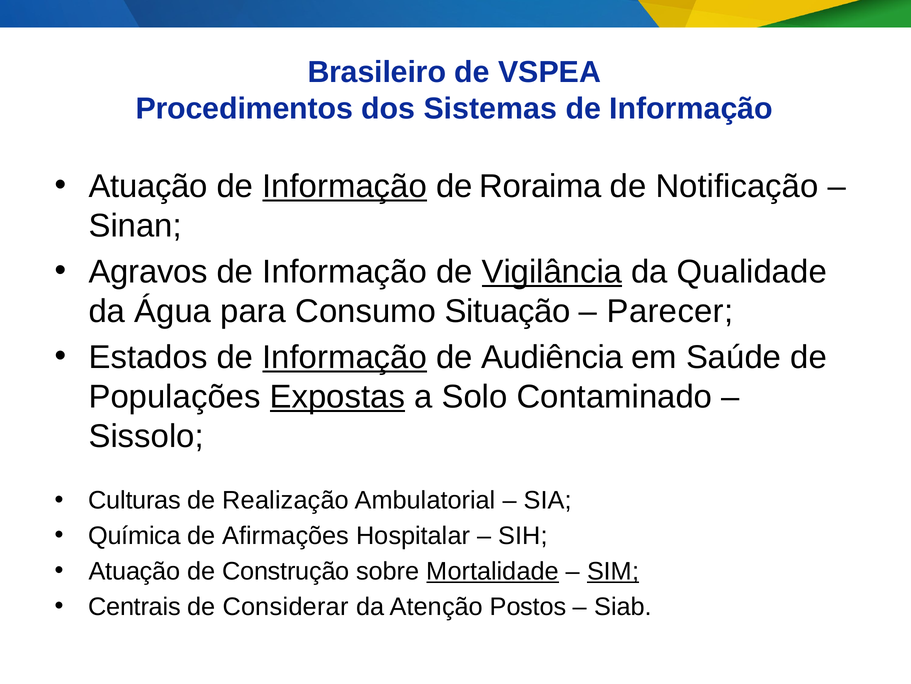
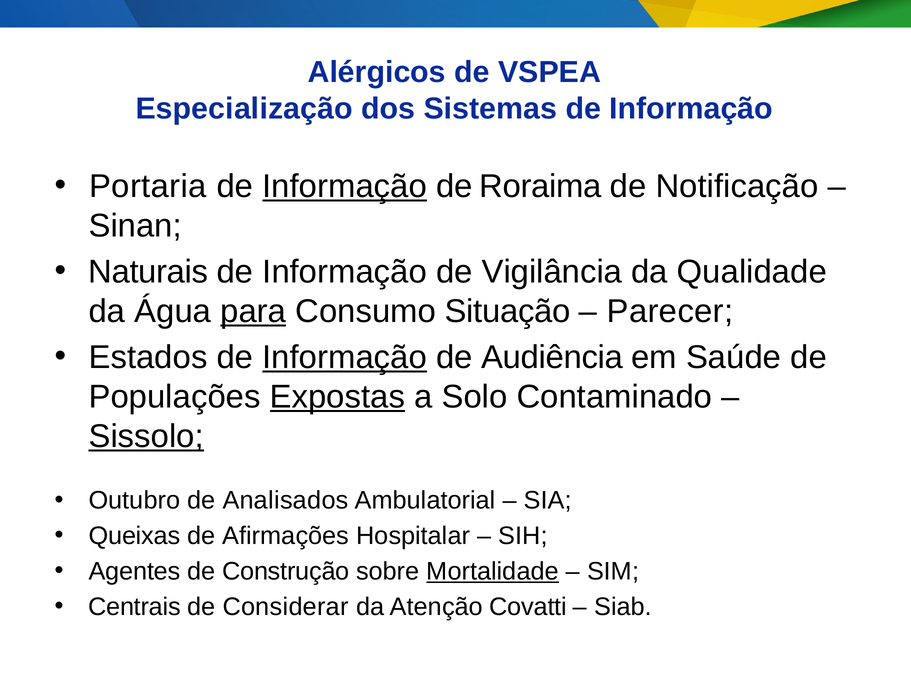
Brasileiro: Brasileiro -> Alérgicos
Procedimentos: Procedimentos -> Especialização
Atuação at (148, 186): Atuação -> Portaria
Agravos: Agravos -> Naturais
Vigilância underline: present -> none
para underline: none -> present
Sissolo underline: none -> present
Culturas: Culturas -> Outubro
Realização: Realização -> Analisados
Química: Química -> Queixas
Atuação at (135, 571): Atuação -> Agentes
SIM underline: present -> none
Postos: Postos -> Covatti
